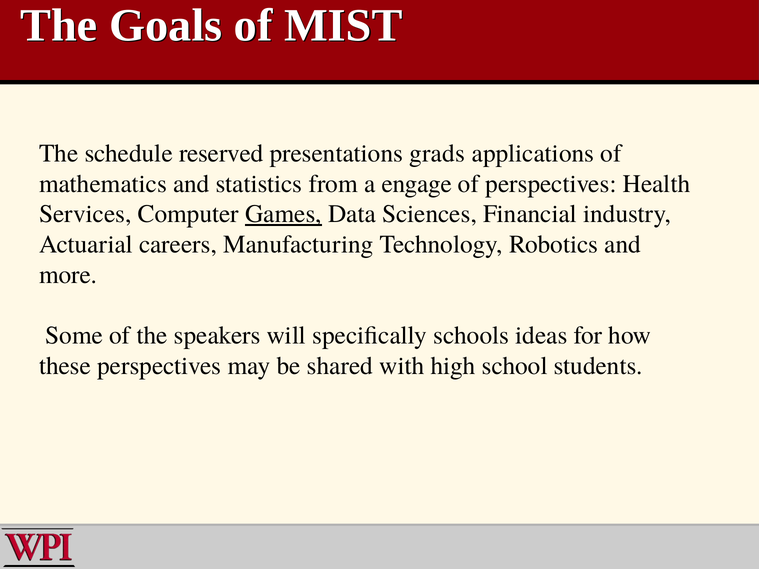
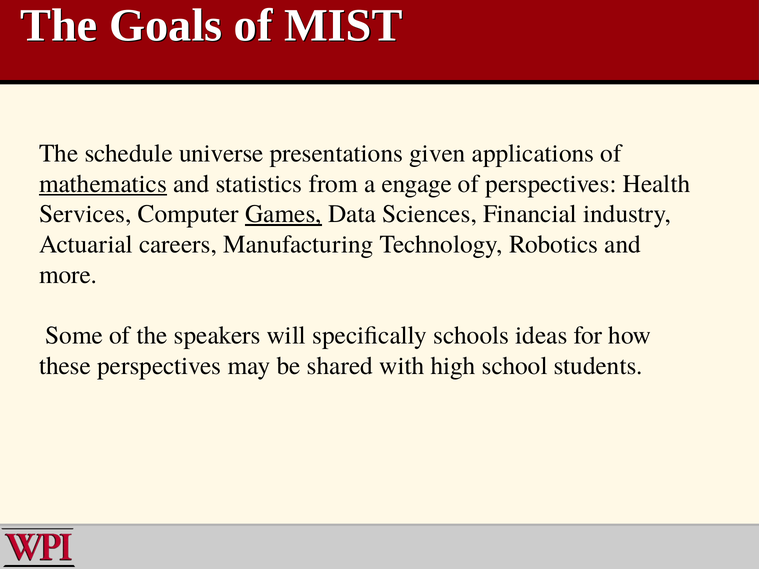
reserved: reserved -> universe
grads: grads -> given
mathematics underline: none -> present
